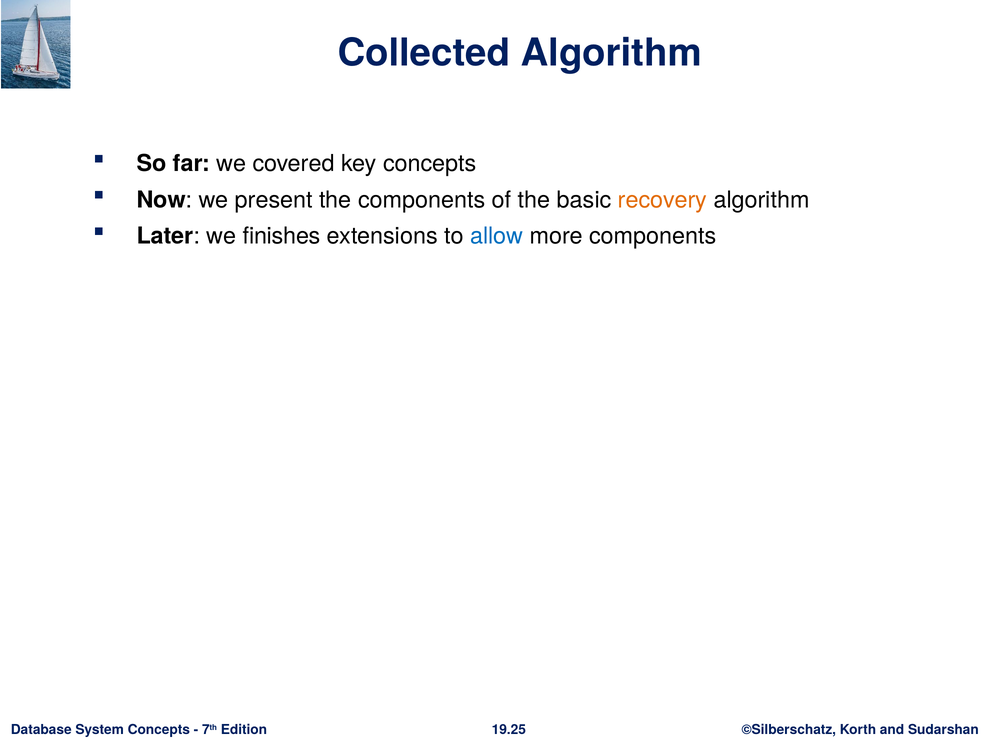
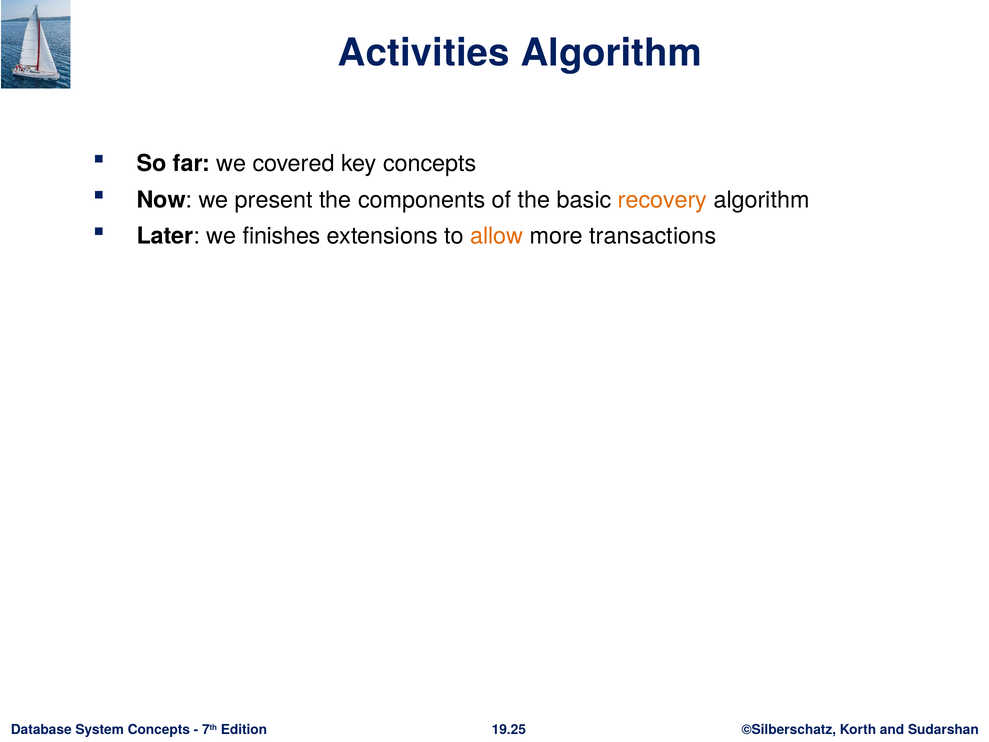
Collected: Collected -> Activities
allow colour: blue -> orange
more components: components -> transactions
